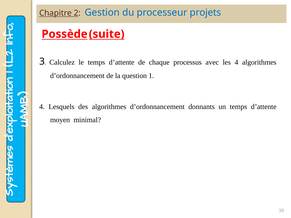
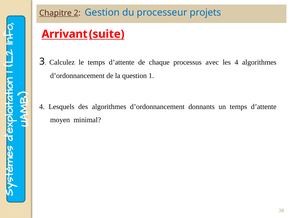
Possède: Possède -> Arrivant
